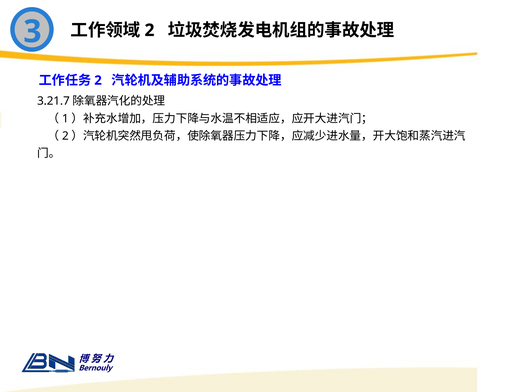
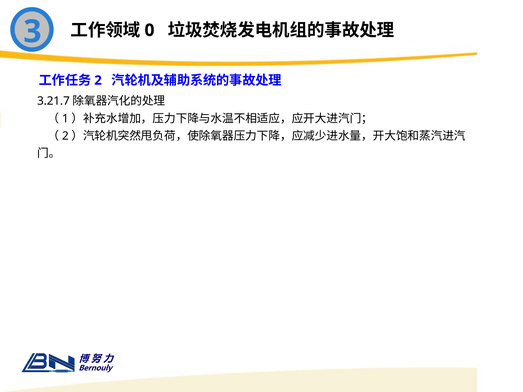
2 at (149, 30): 2 -> 0
